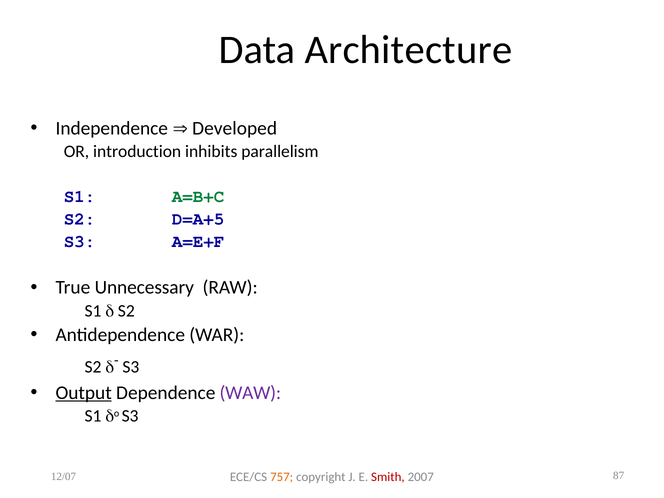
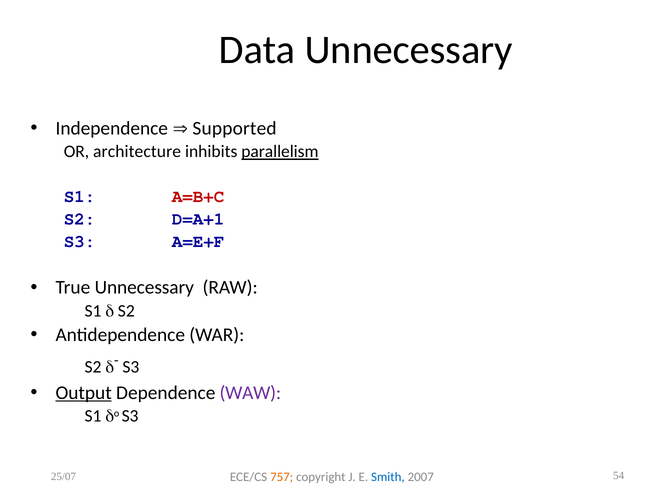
Data Architecture: Architecture -> Unnecessary
Developed: Developed -> Supported
introduction: introduction -> architecture
parallelism underline: none -> present
A=B+C colour: green -> red
D=A+5: D=A+5 -> D=A+1
12/07: 12/07 -> 25/07
Smith colour: red -> blue
87: 87 -> 54
